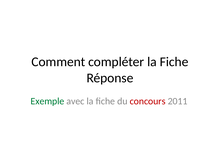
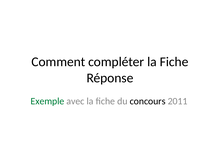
concours colour: red -> black
